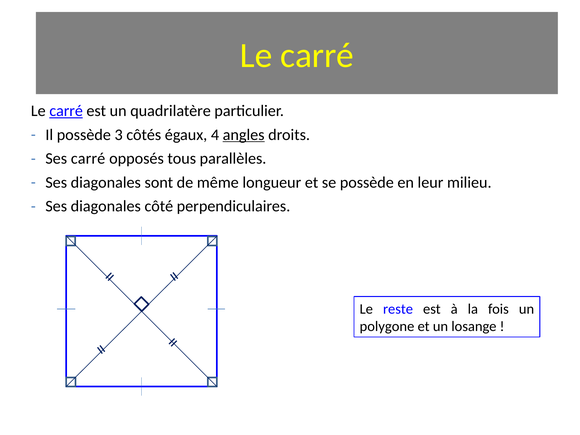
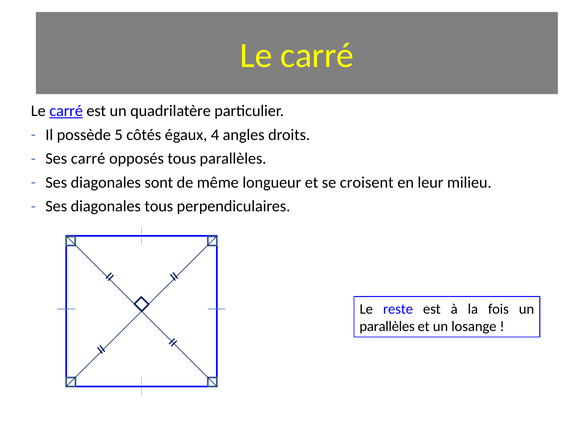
3: 3 -> 5
angles underline: present -> none
se possède: possède -> croisent
diagonales côté: côté -> tous
polygone at (387, 326): polygone -> parallèles
